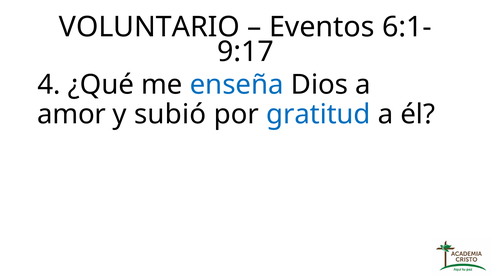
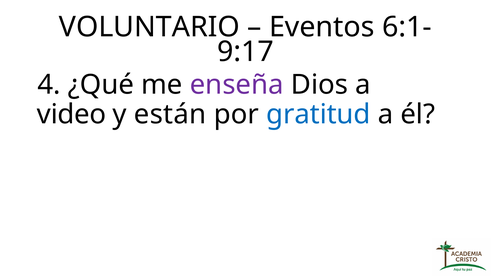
enseña colour: blue -> purple
amor: amor -> video
subió: subió -> están
